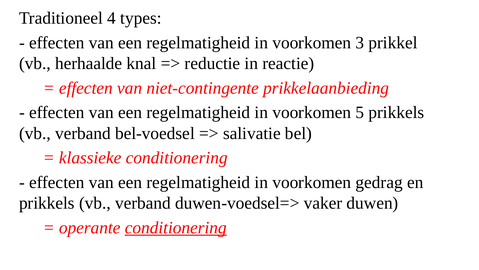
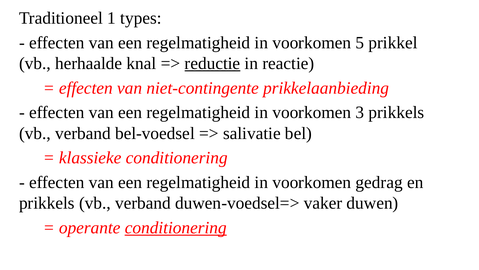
4: 4 -> 1
3: 3 -> 5
reductie underline: none -> present
5: 5 -> 3
